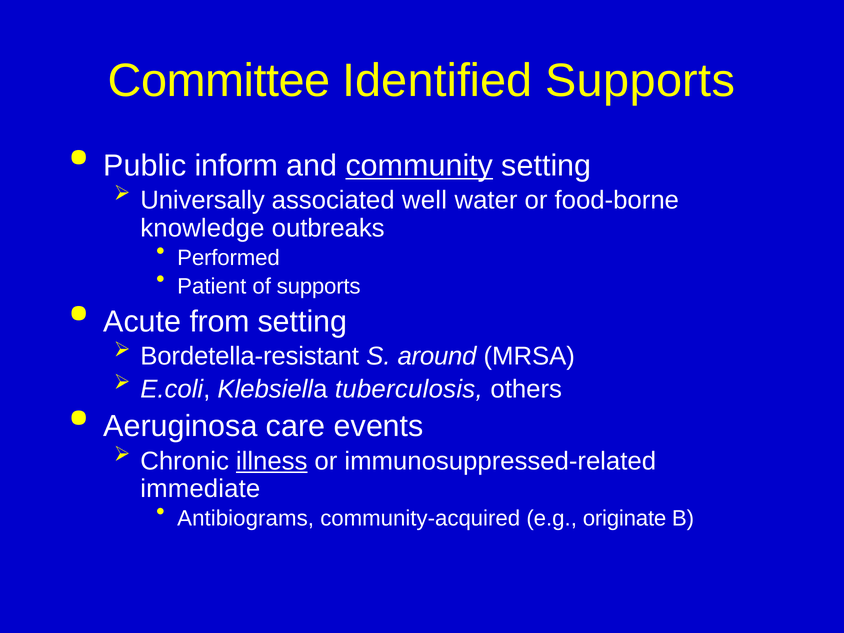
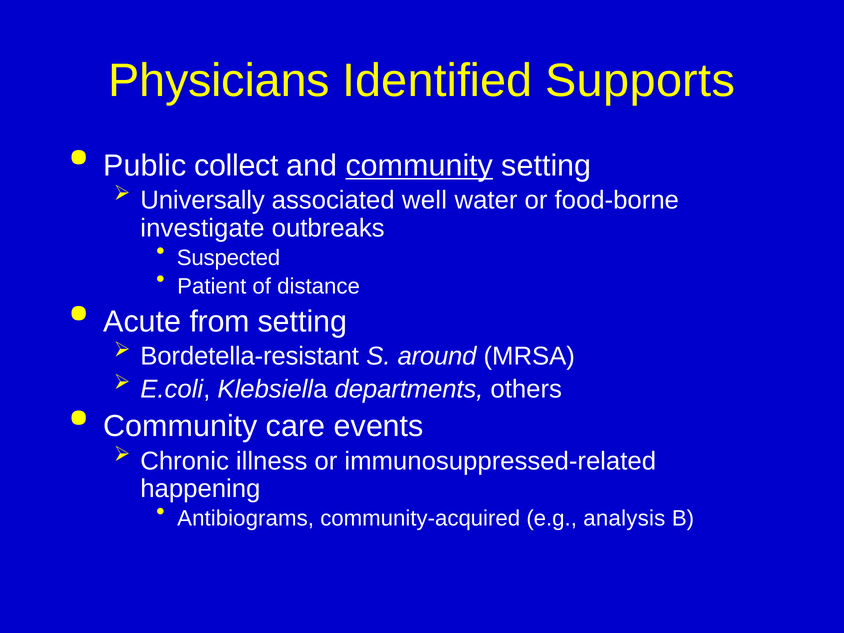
Committee: Committee -> Physicians
inform: inform -> collect
knowledge: knowledge -> investigate
Performed: Performed -> Suspected
of supports: supports -> distance
tuberculosis: tuberculosis -> departments
Aeruginosa at (180, 426): Aeruginosa -> Community
illness underline: present -> none
immediate: immediate -> happening
originate: originate -> analysis
